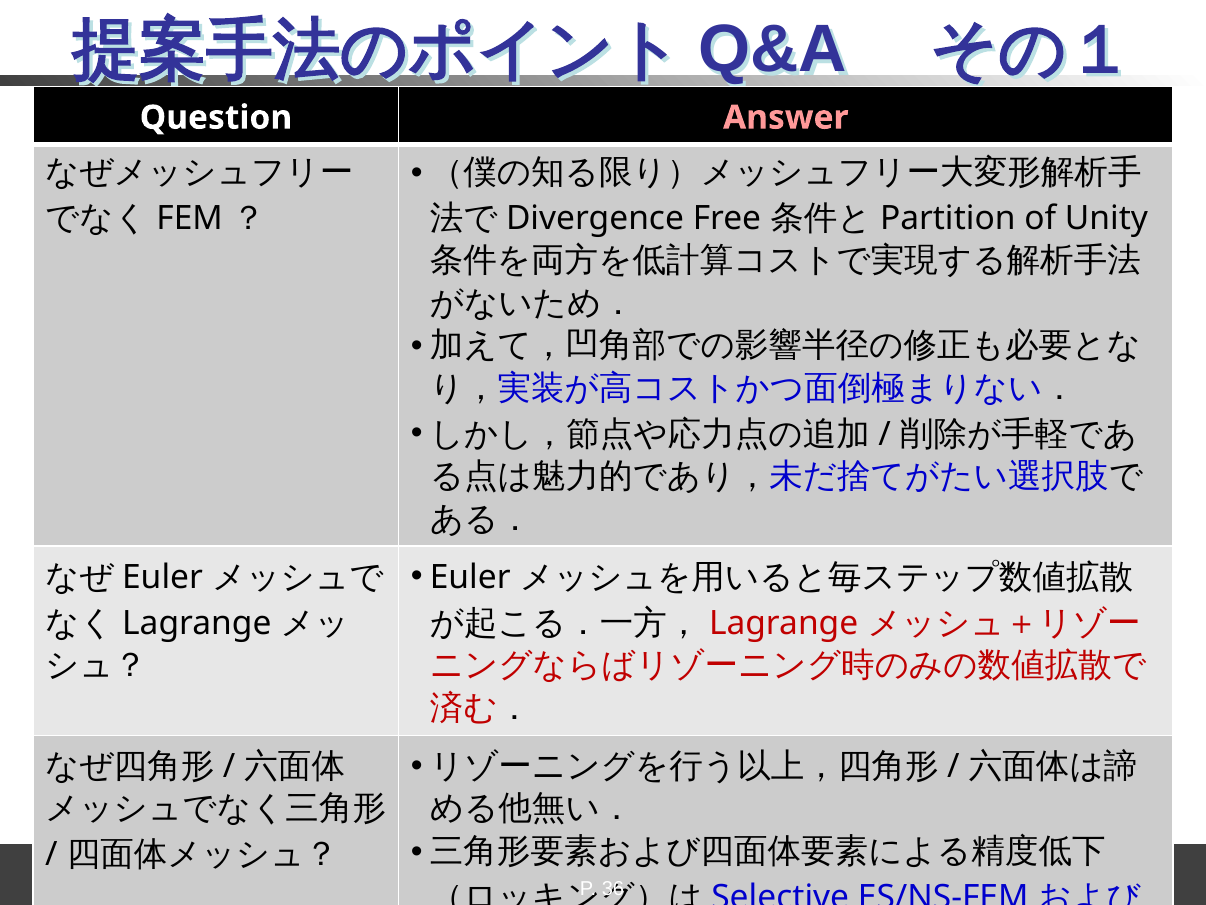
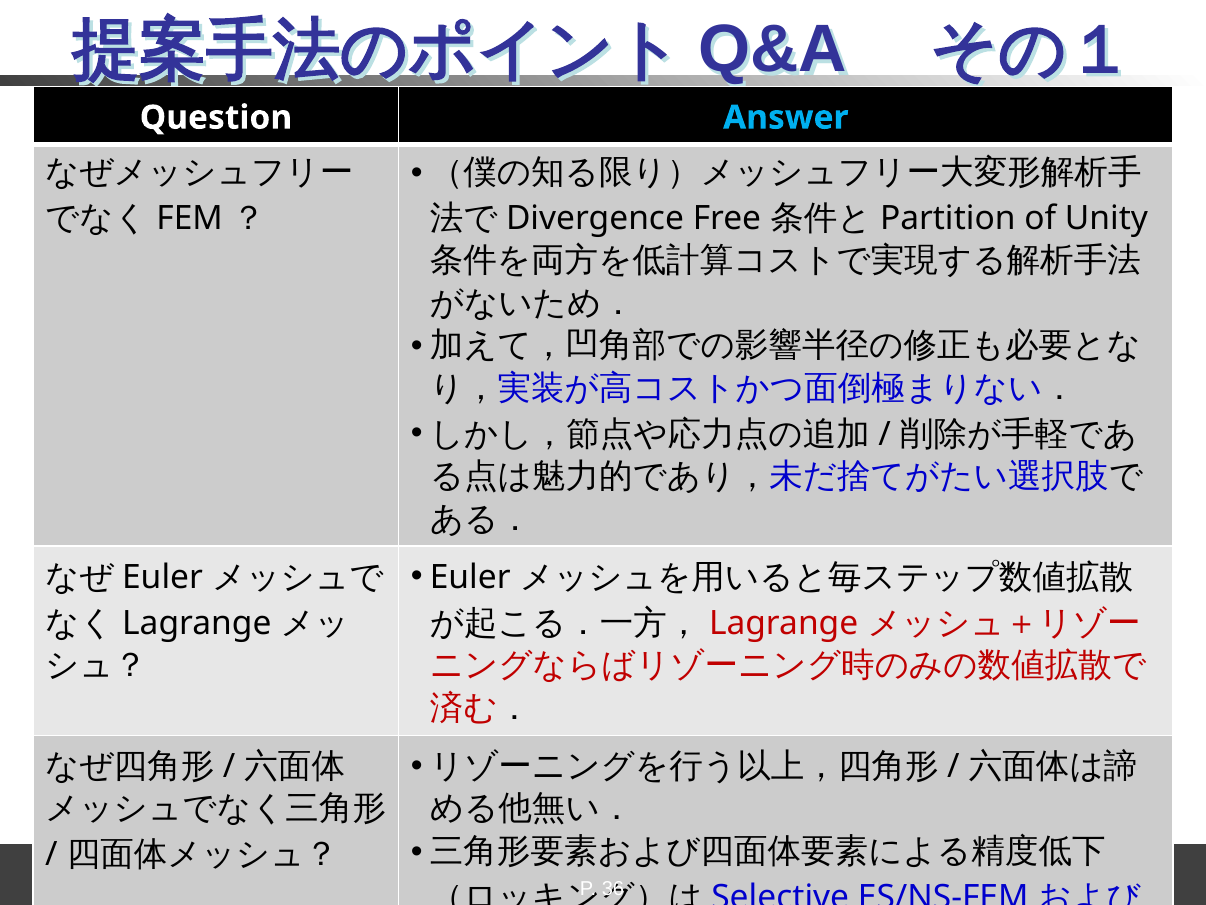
Answer colour: pink -> light blue
